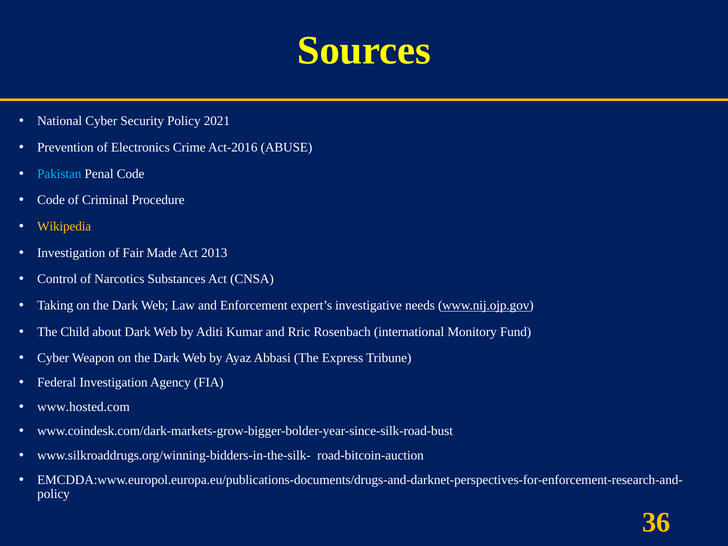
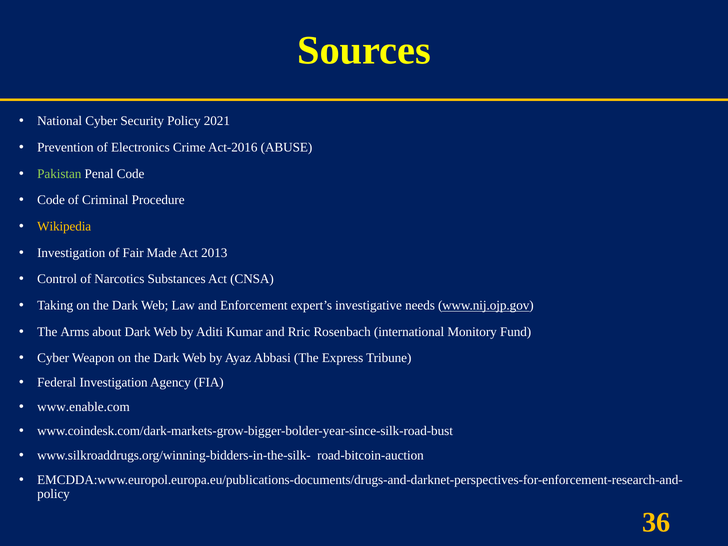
Pakistan colour: light blue -> light green
Child: Child -> Arms
www.hosted.com: www.hosted.com -> www.enable.com
